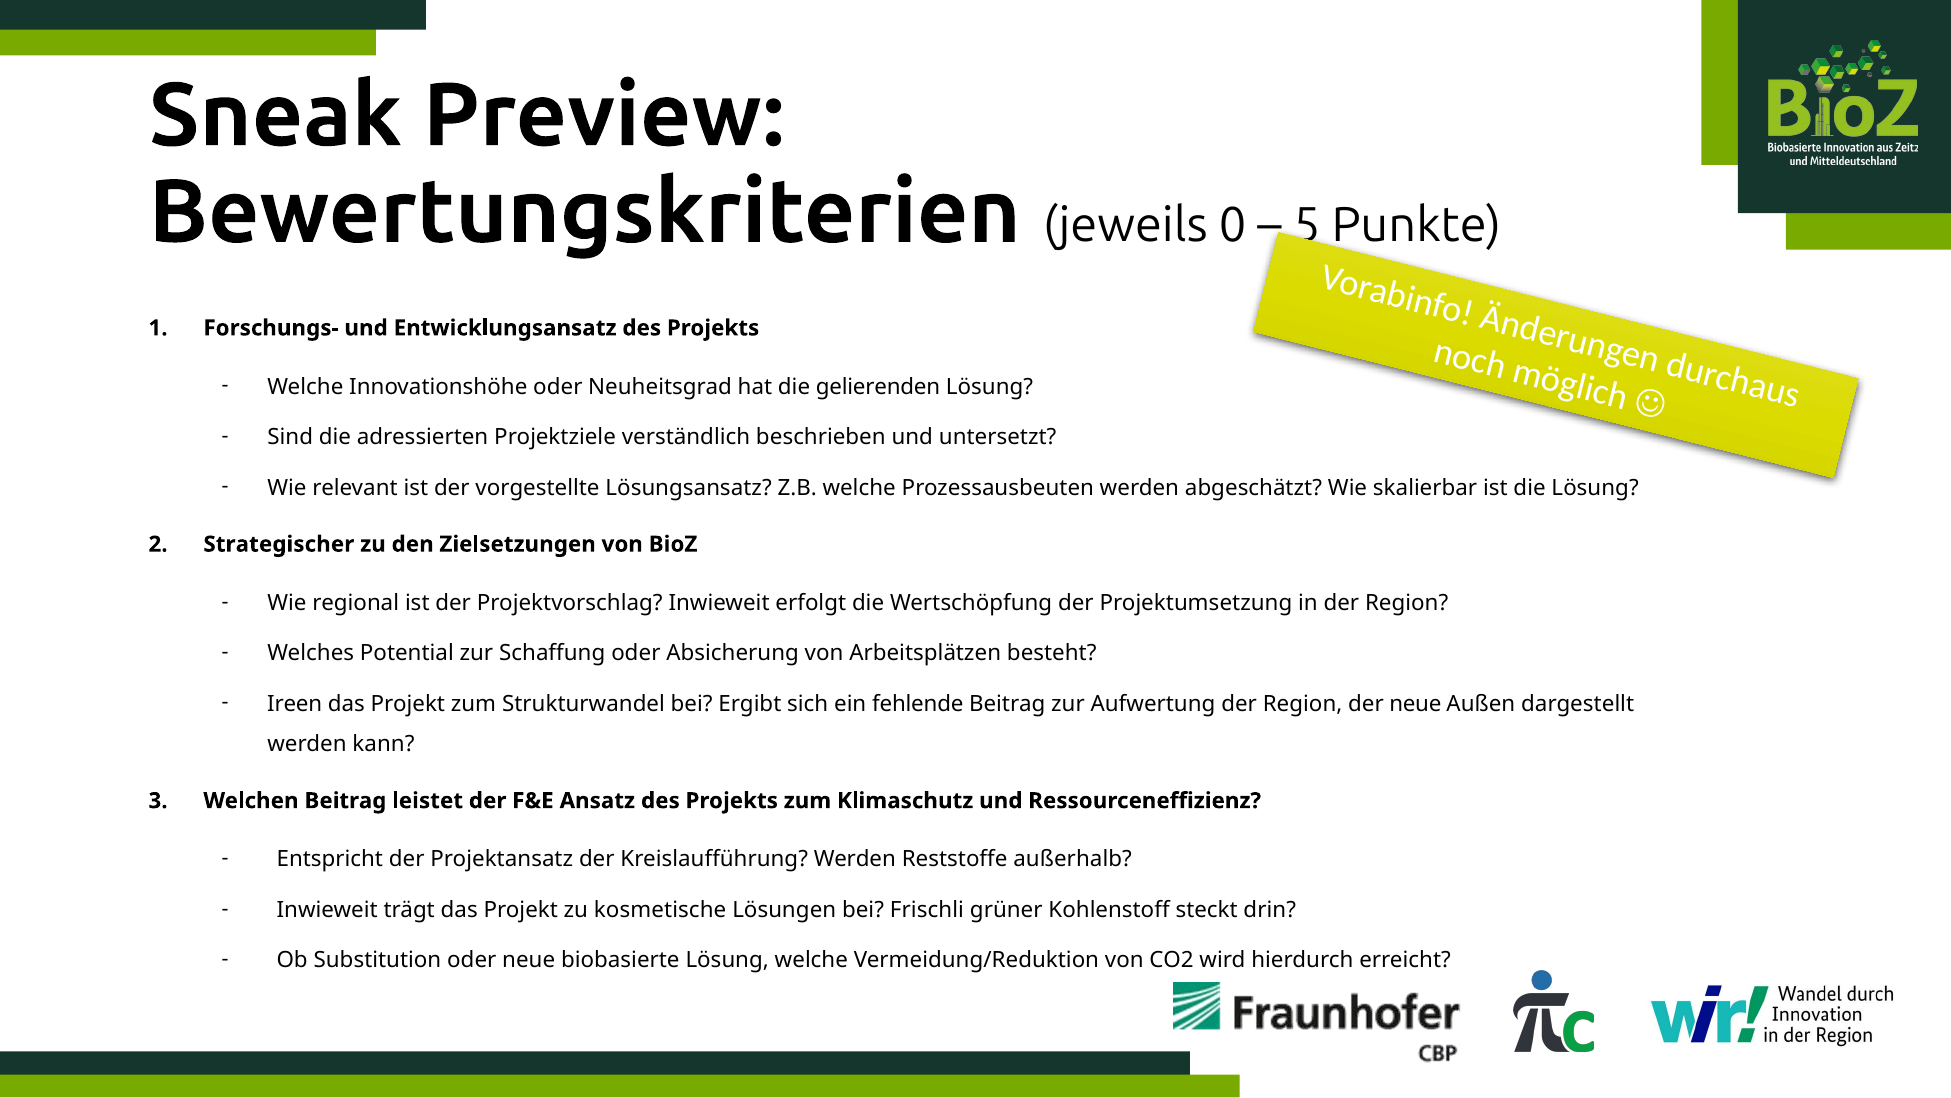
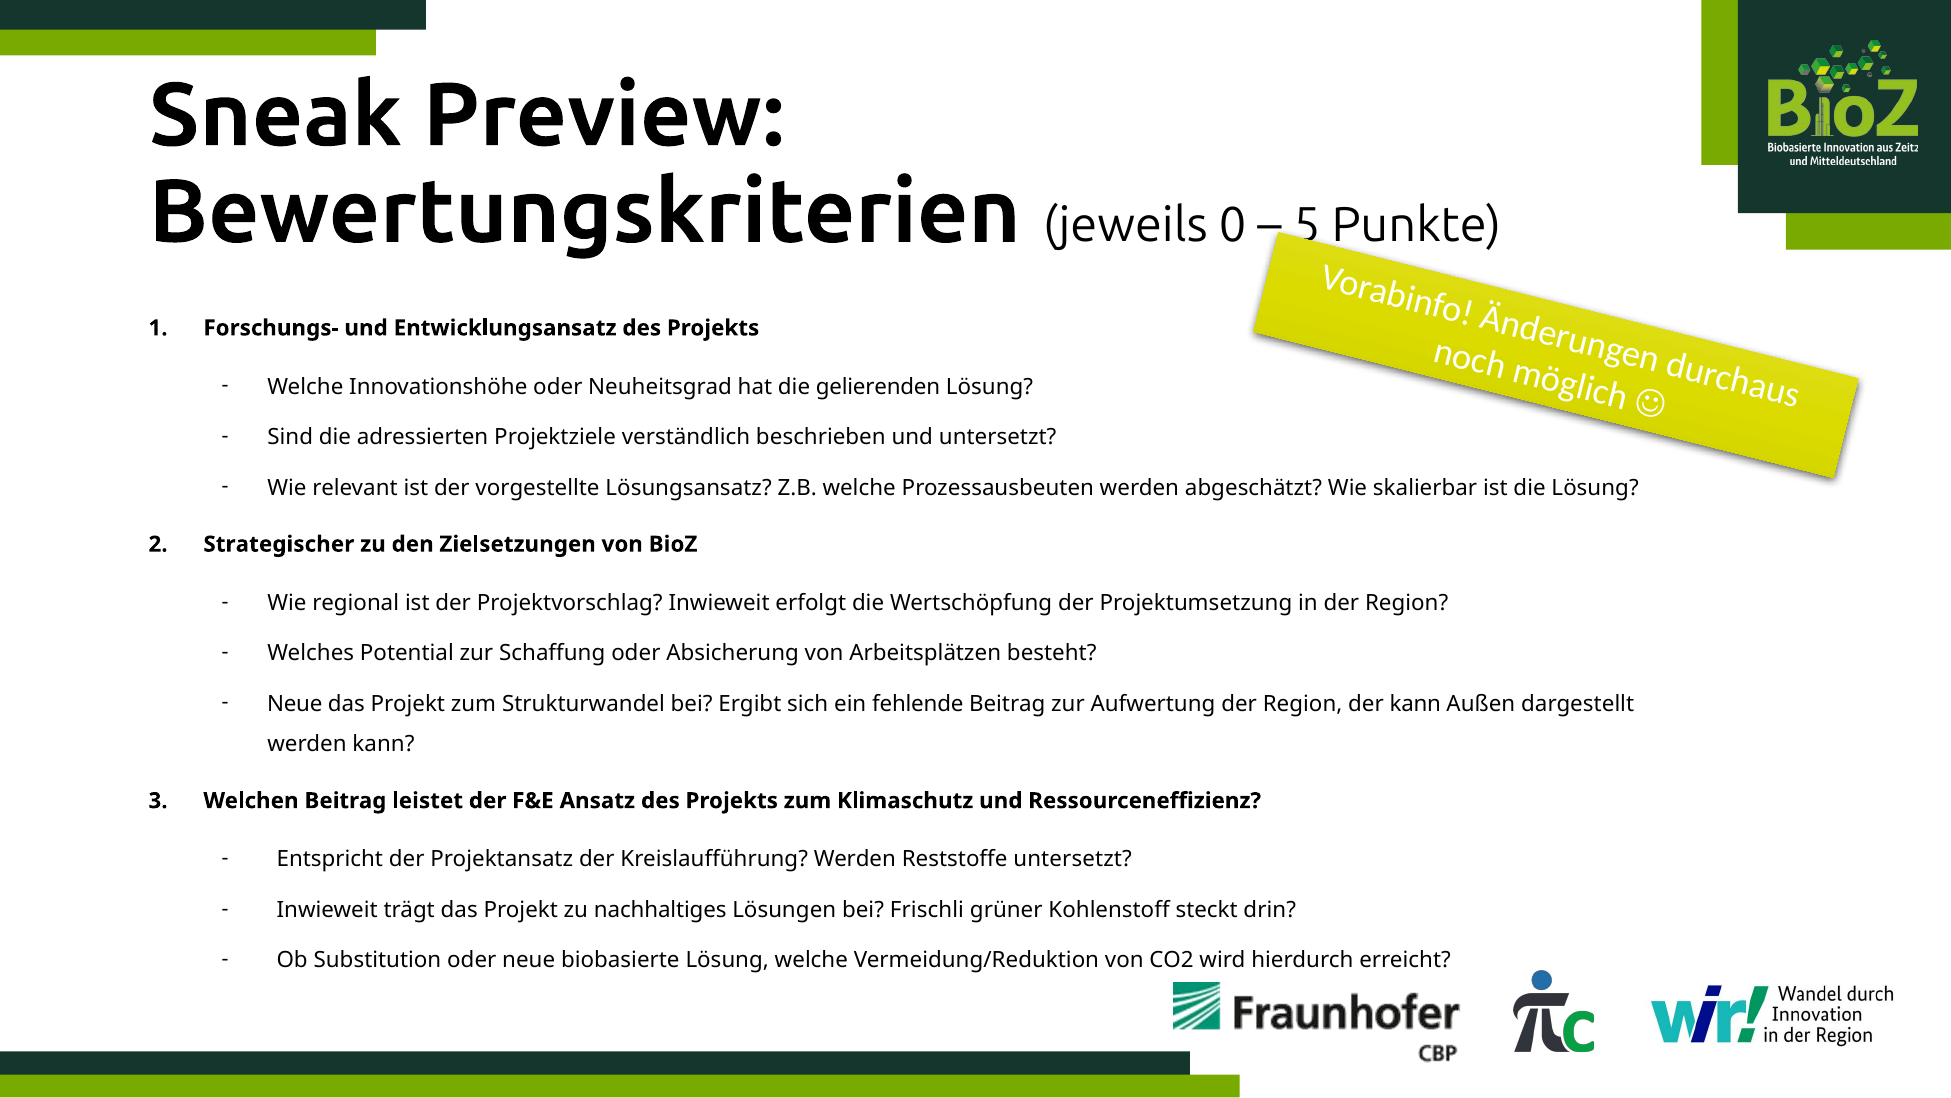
Ireen at (295, 704): Ireen -> Neue
der neue: neue -> kann
Reststoffe außerhalb: außerhalb -> untersetzt
kosmetische: kosmetische -> nachhaltiges
